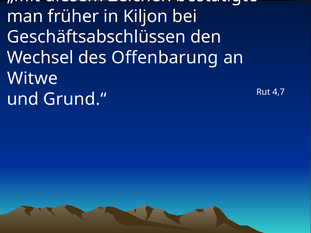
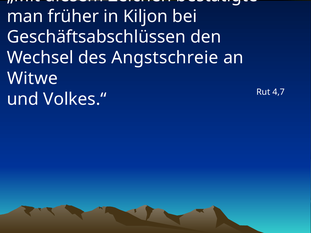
Offenbarung: Offenbarung -> Angstschreie
Grund.“: Grund.“ -> Volkes.“
